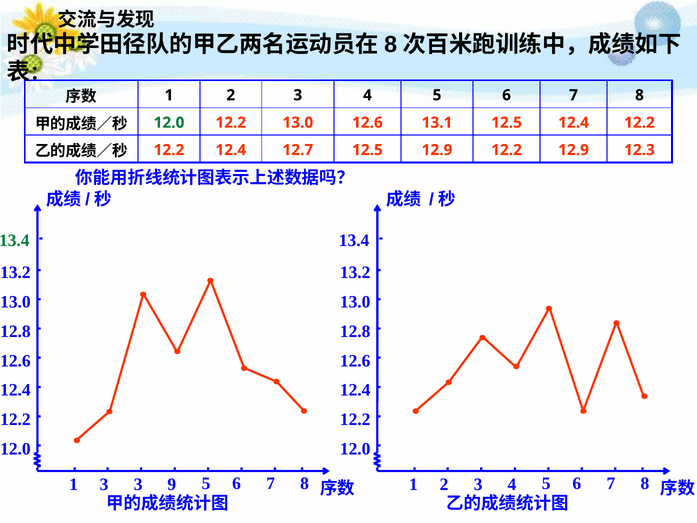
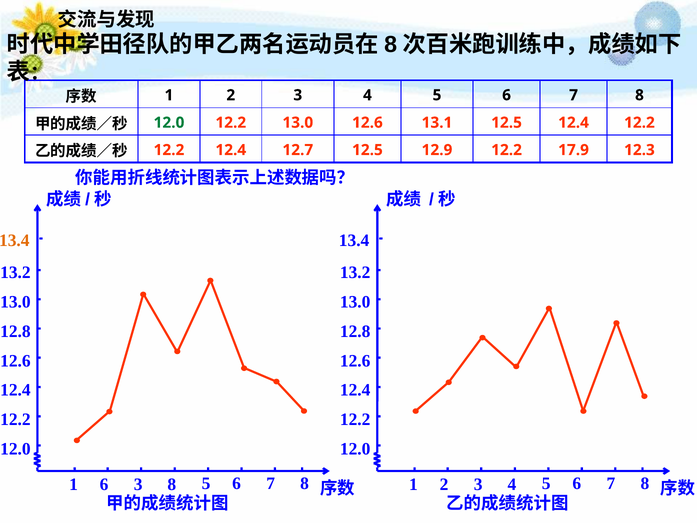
12.2 12.9: 12.9 -> 17.9
13.4 at (14, 240) colour: green -> orange
1 3: 3 -> 6
3 9: 9 -> 8
